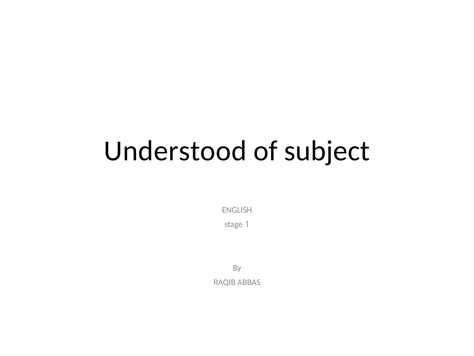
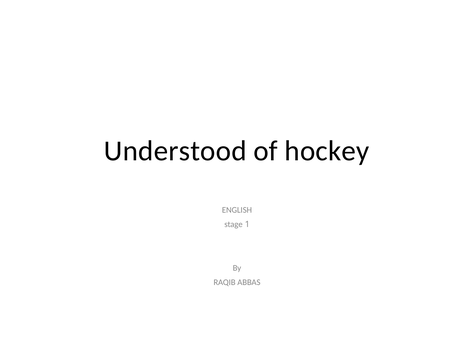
subject: subject -> hockey
